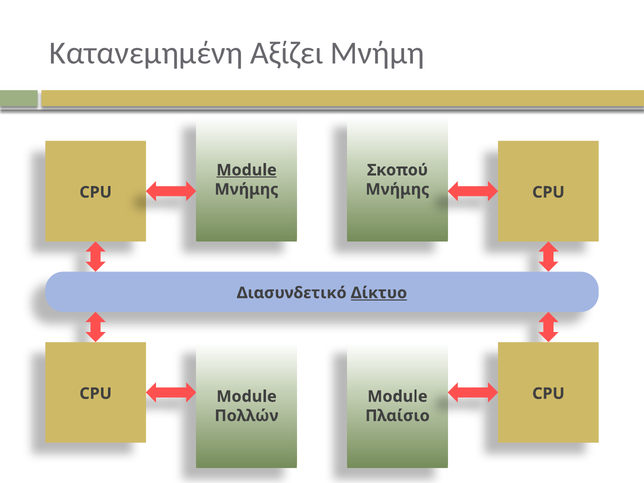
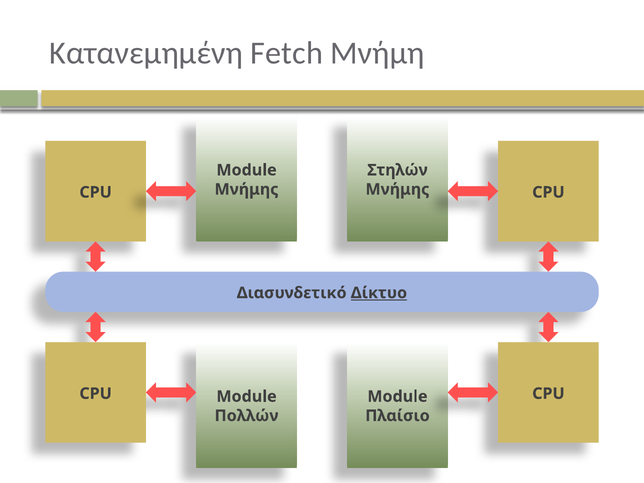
Αξίζει: Αξίζει -> Fetch
Module at (247, 170) underline: present -> none
Σκοπού: Σκοπού -> Στηλών
